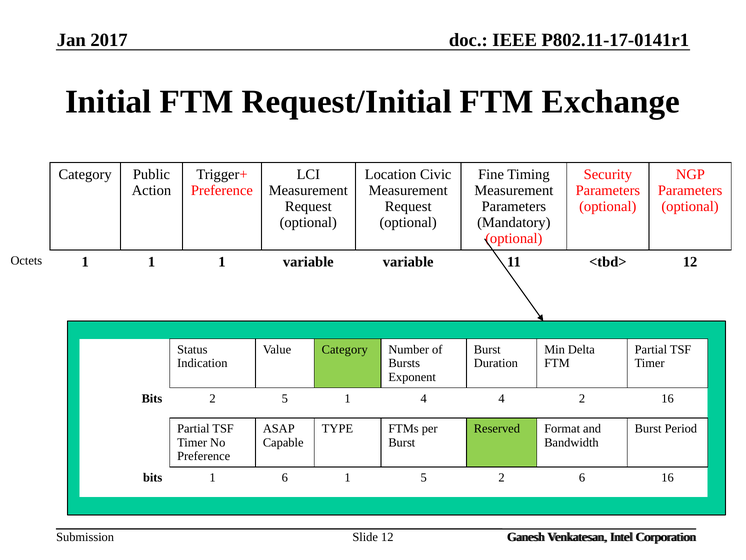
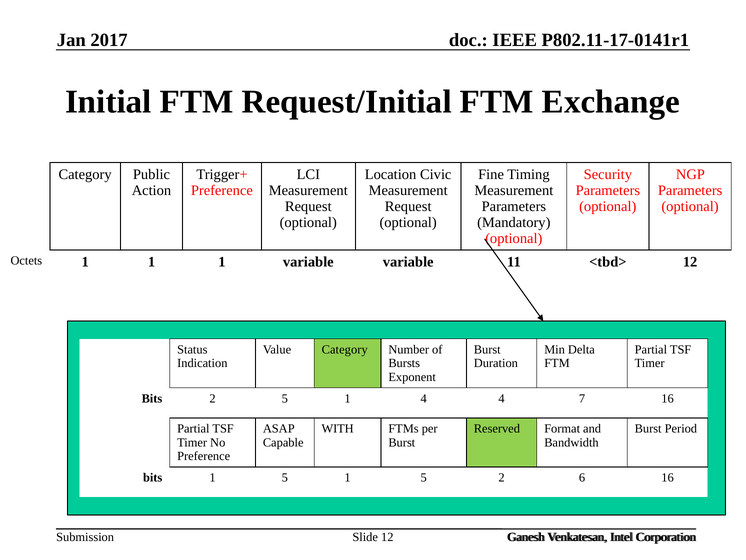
4 2: 2 -> 7
TYPE: TYPE -> WITH
bits 1 6: 6 -> 5
